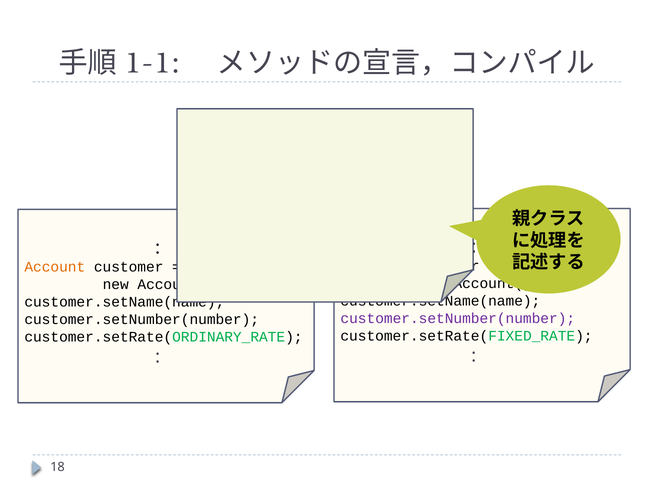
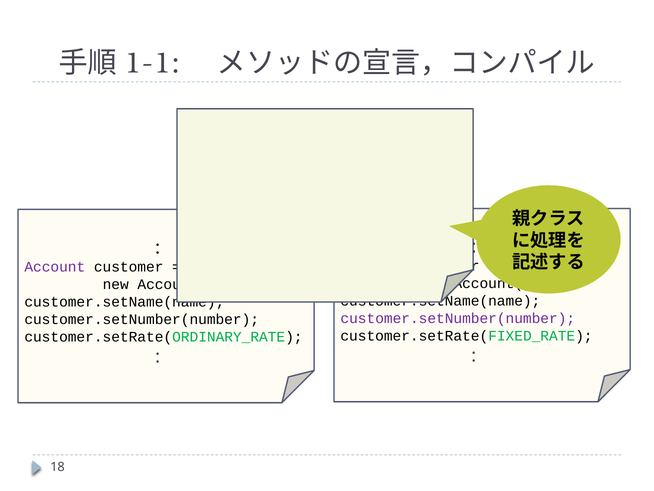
Account at (55, 267) colour: orange -> purple
